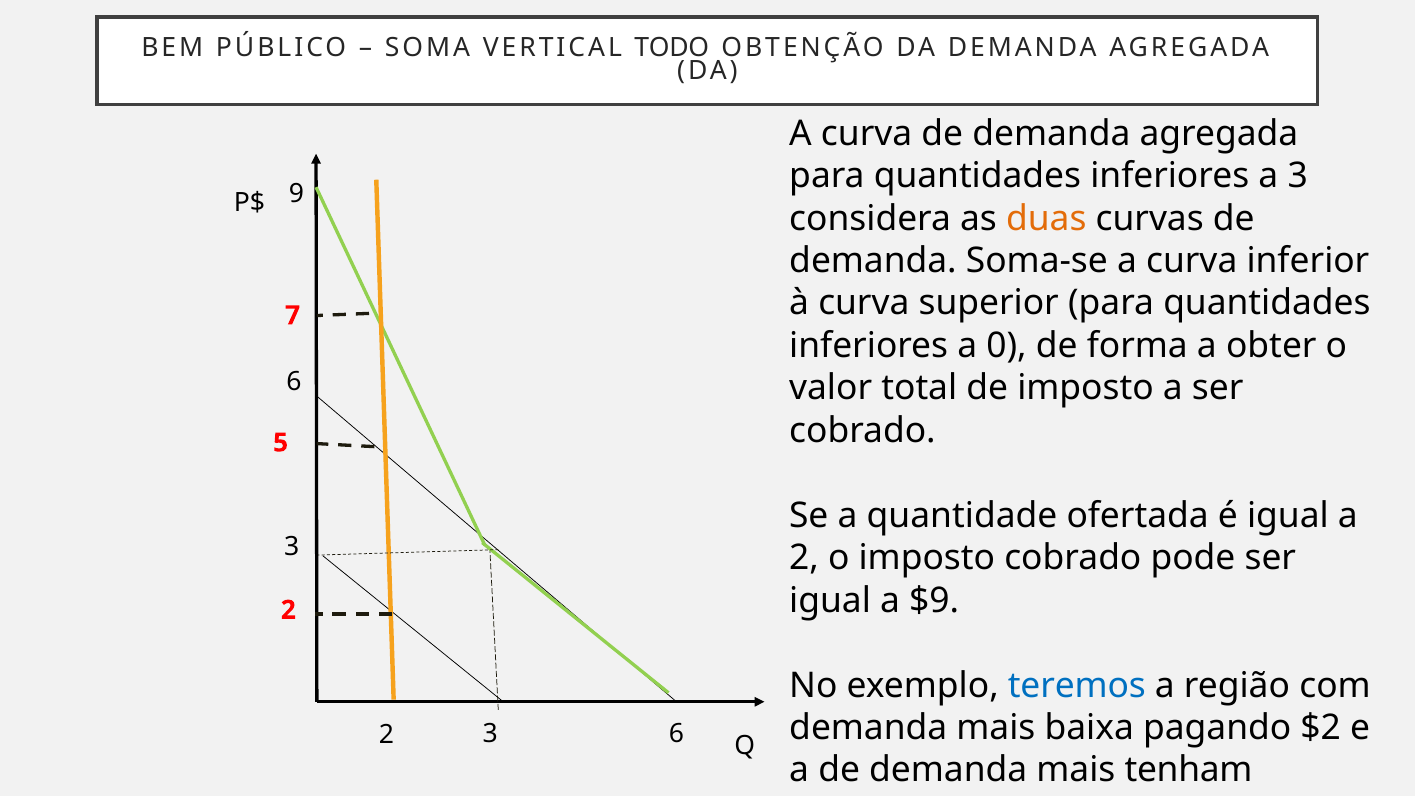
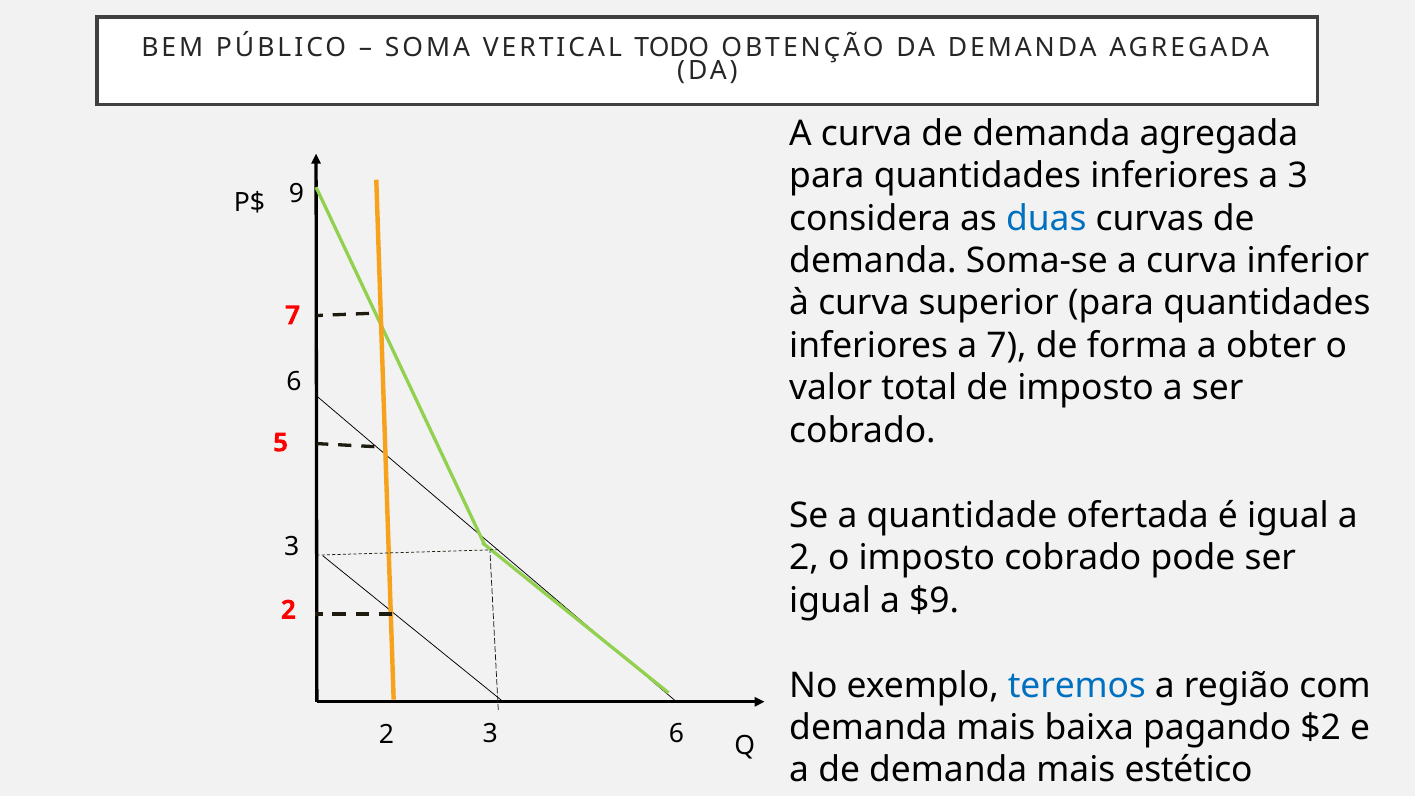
duas colour: orange -> blue
a 0: 0 -> 7
tenham: tenham -> estético
